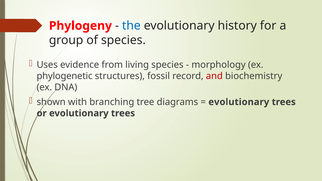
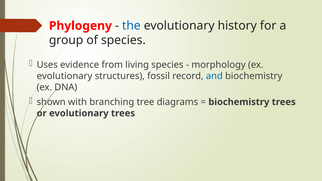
phylogenetic at (65, 76): phylogenetic -> evolutionary
and colour: red -> blue
evolutionary at (239, 102): evolutionary -> biochemistry
